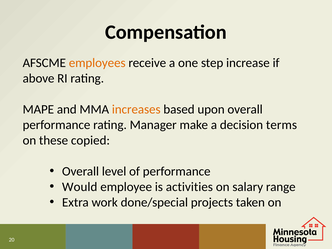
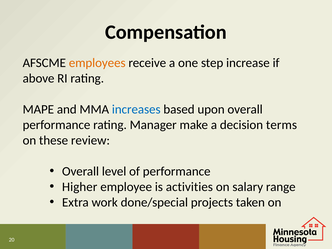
increases colour: orange -> blue
copied: copied -> review
Would: Would -> Higher
